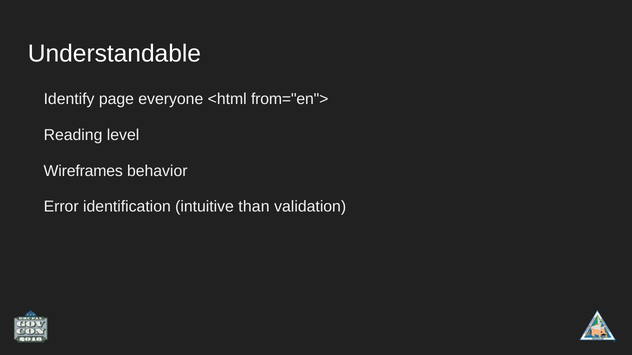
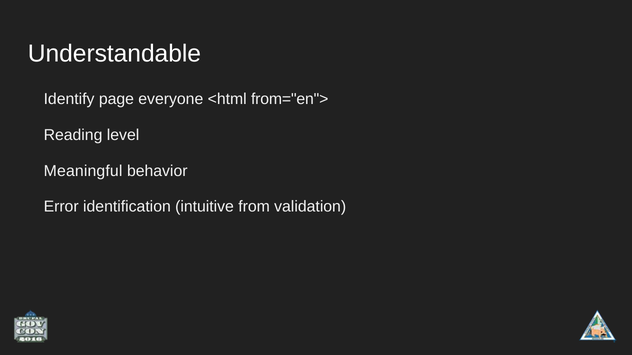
Wireframes: Wireframes -> Meaningful
than: than -> from
